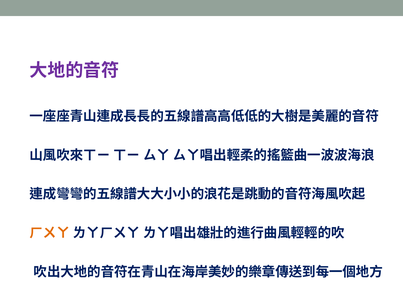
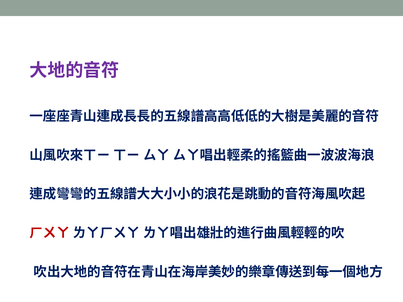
ㄏㄨㄚ colour: orange -> red
